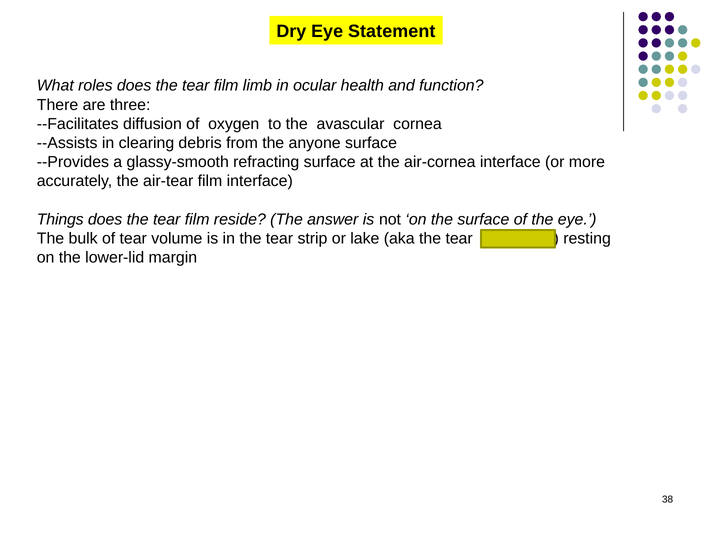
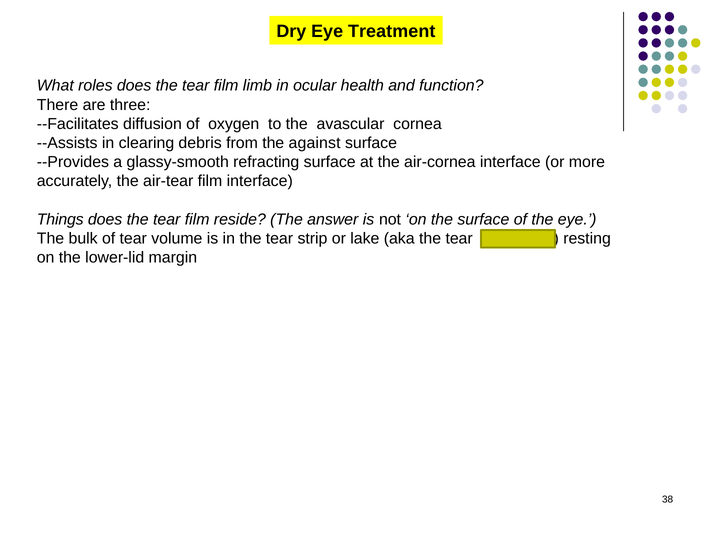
Statement: Statement -> Treatment
anyone: anyone -> against
